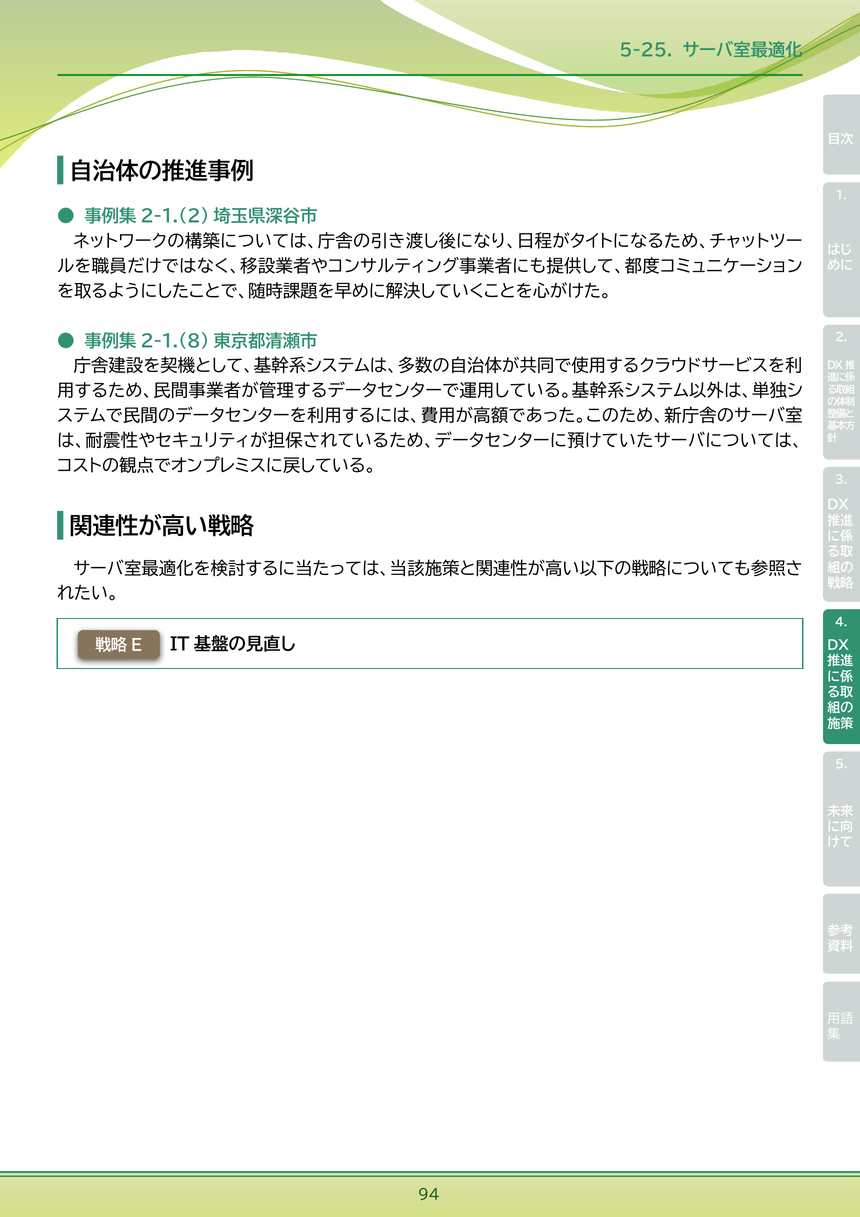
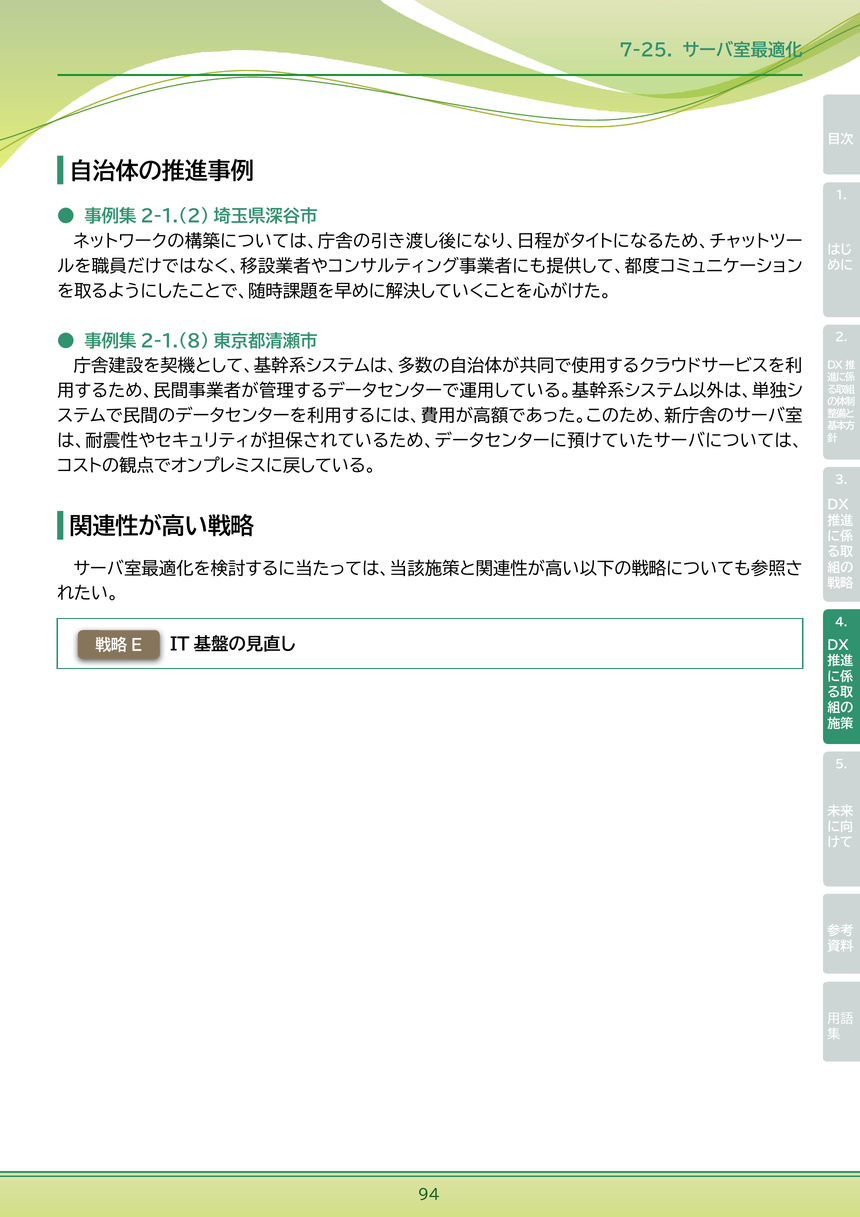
5-25: 5-25 -> 7-25
